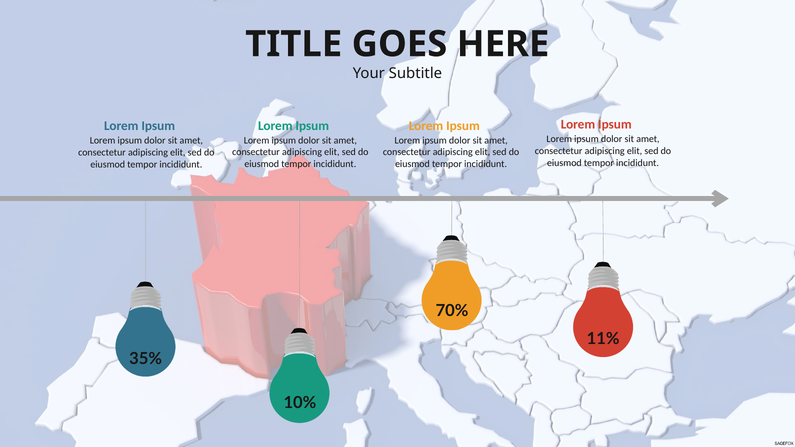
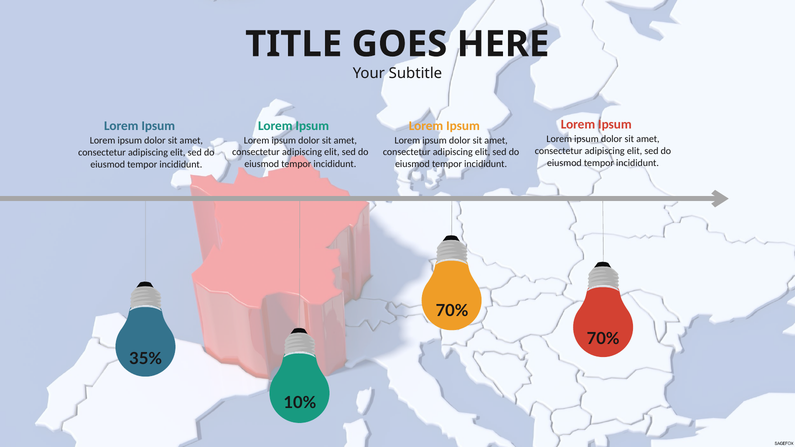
11% at (603, 339): 11% -> 70%
